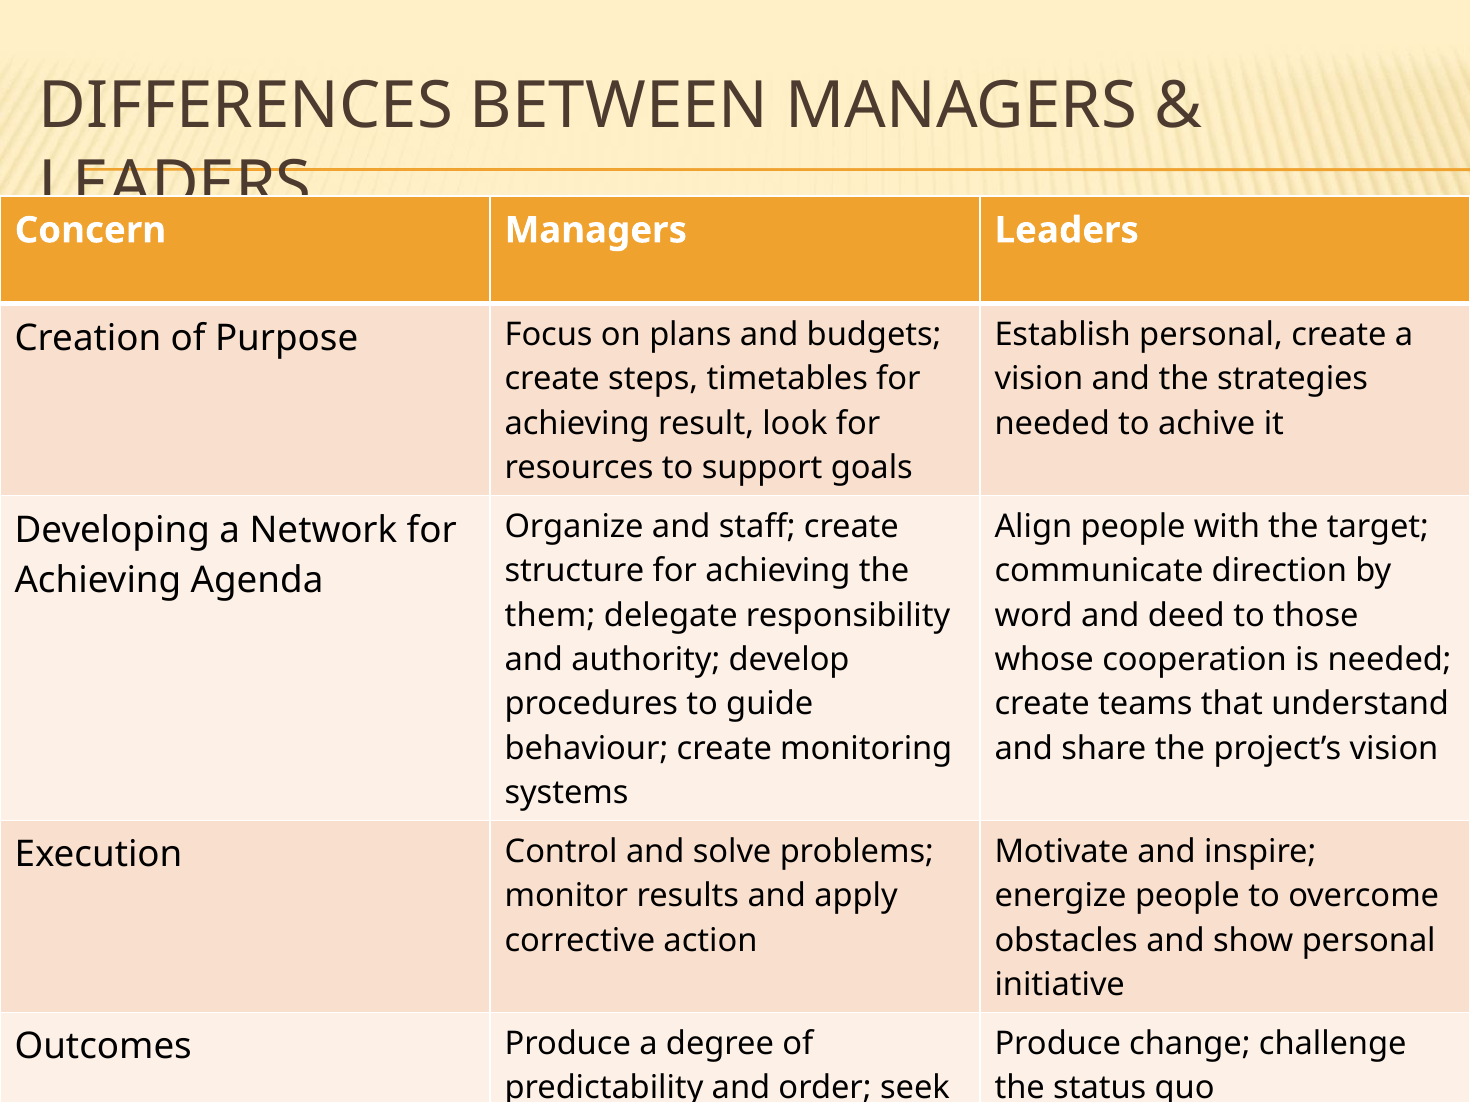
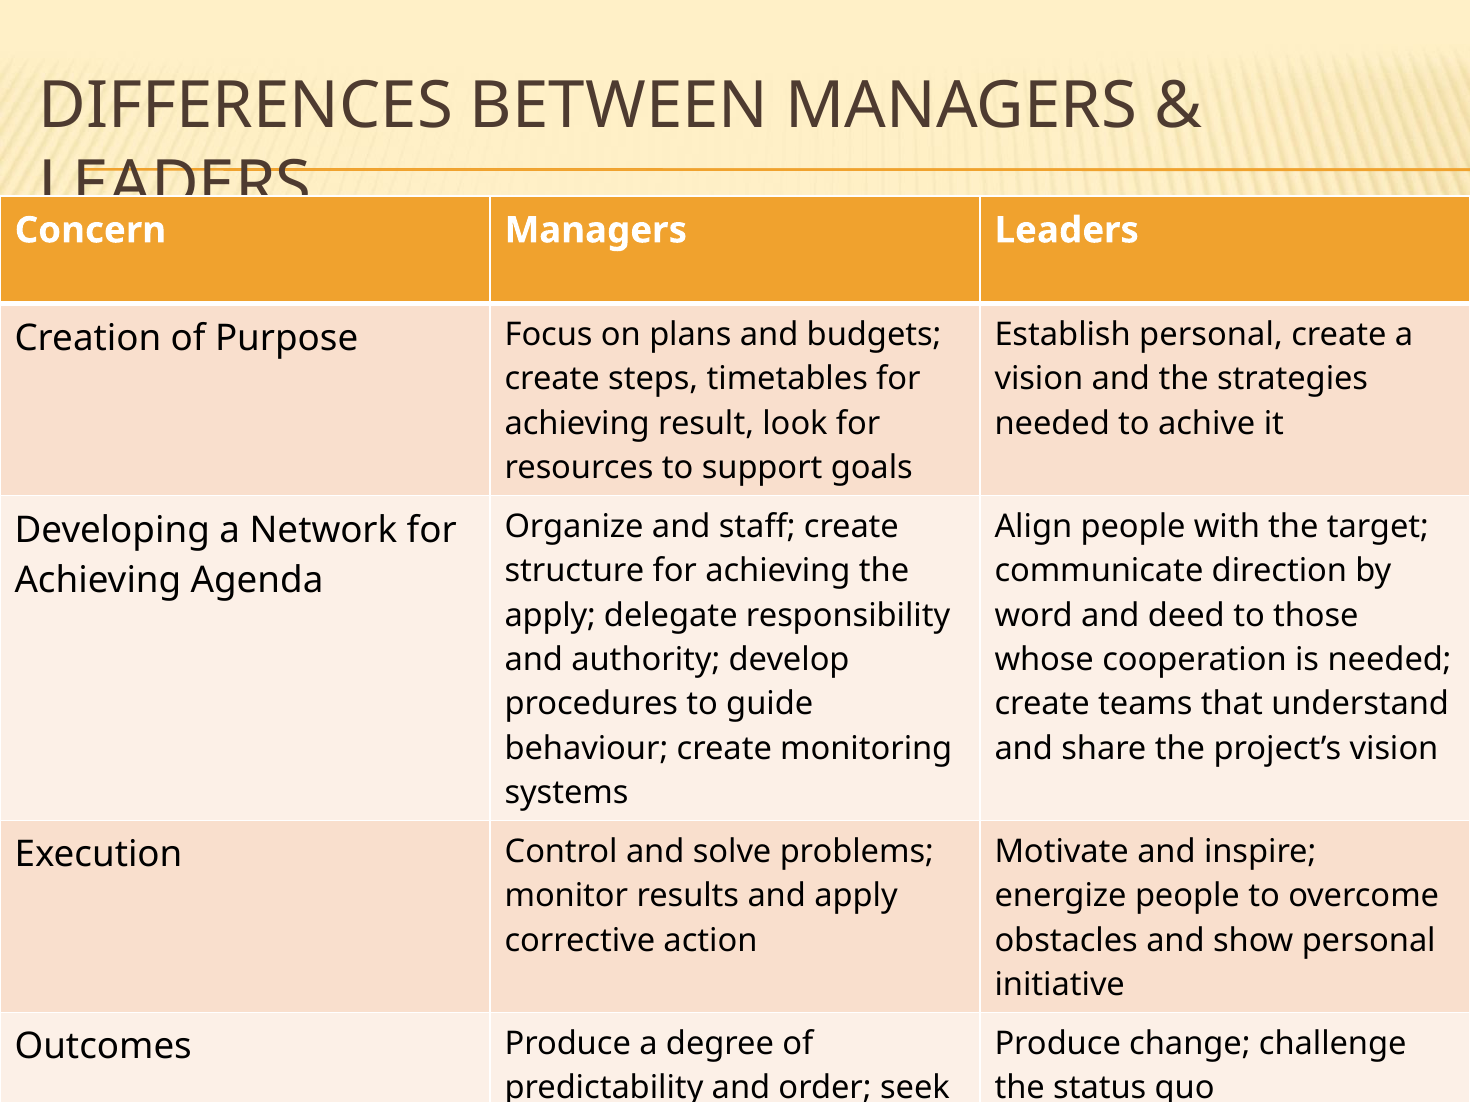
them at (550, 616): them -> apply
